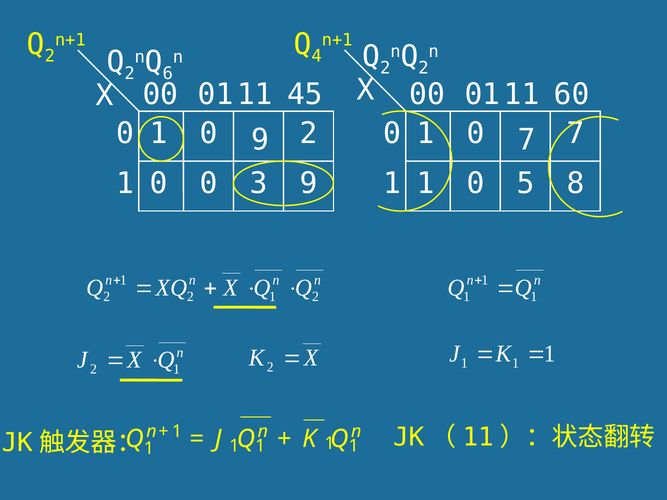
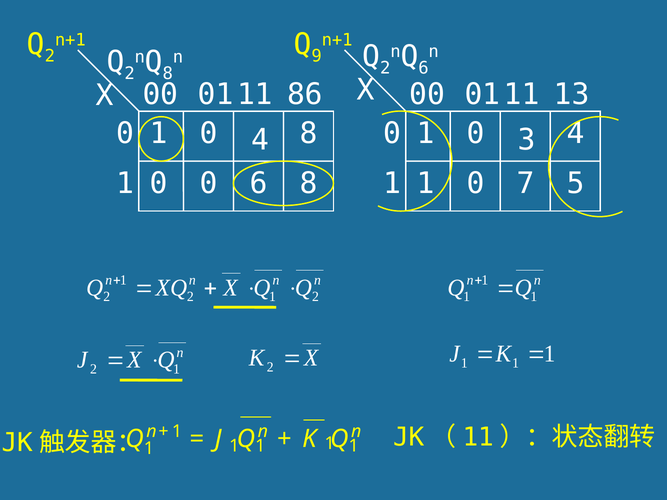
4: 4 -> 9
2 at (423, 68): 2 -> 6
6 at (168, 74): 6 -> 8
45: 45 -> 86
60: 60 -> 13
1 9: 9 -> 4
2 at (309, 134): 2 -> 8
1 7: 7 -> 3
0 7: 7 -> 4
0 3: 3 -> 6
9 at (309, 184): 9 -> 8
5: 5 -> 7
8: 8 -> 5
